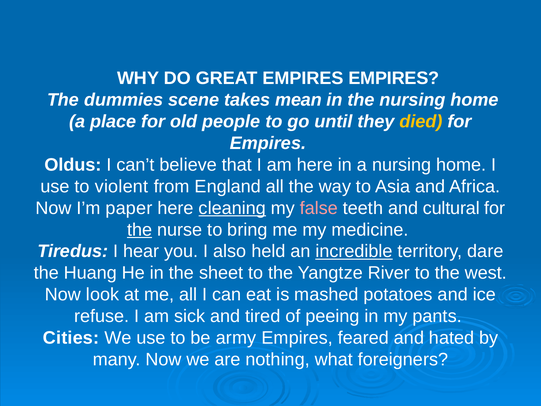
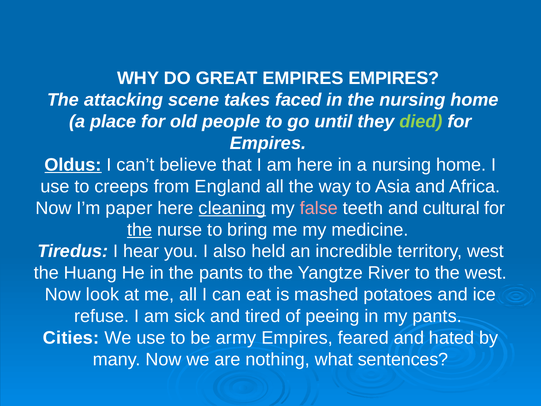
dummies: dummies -> attacking
mean: mean -> faced
died colour: yellow -> light green
Oldus underline: none -> present
violent: violent -> creeps
incredible underline: present -> none
territory dare: dare -> west
the sheet: sheet -> pants
foreigners: foreigners -> sentences
